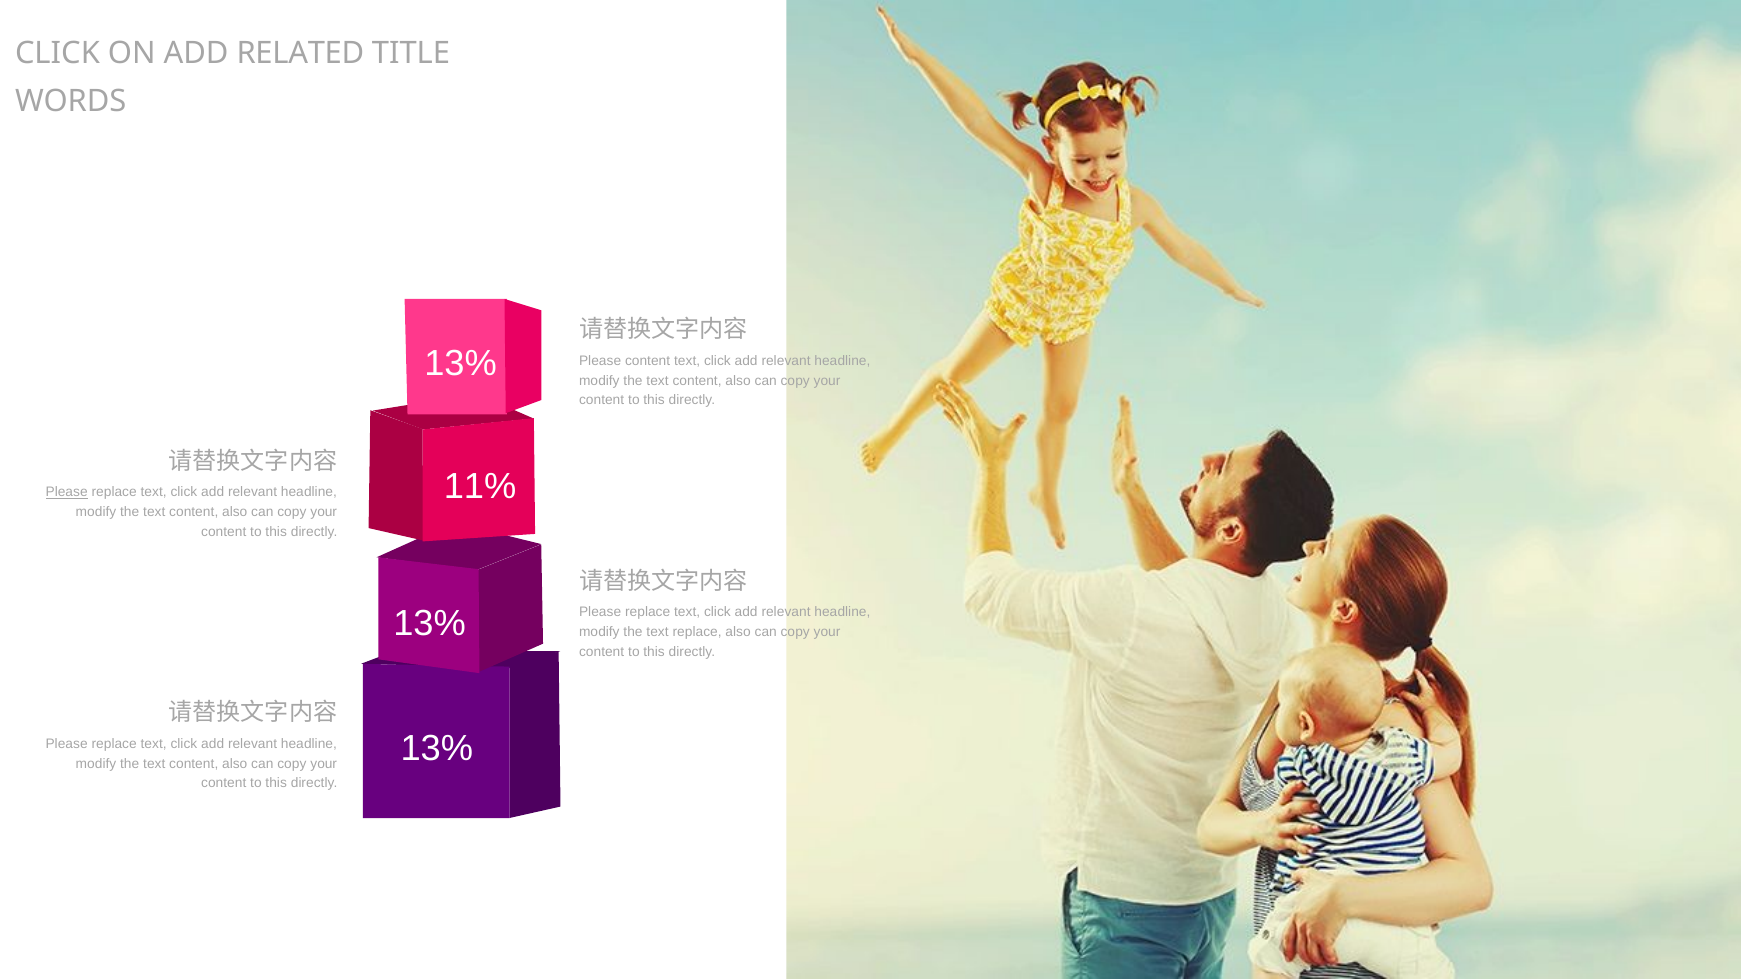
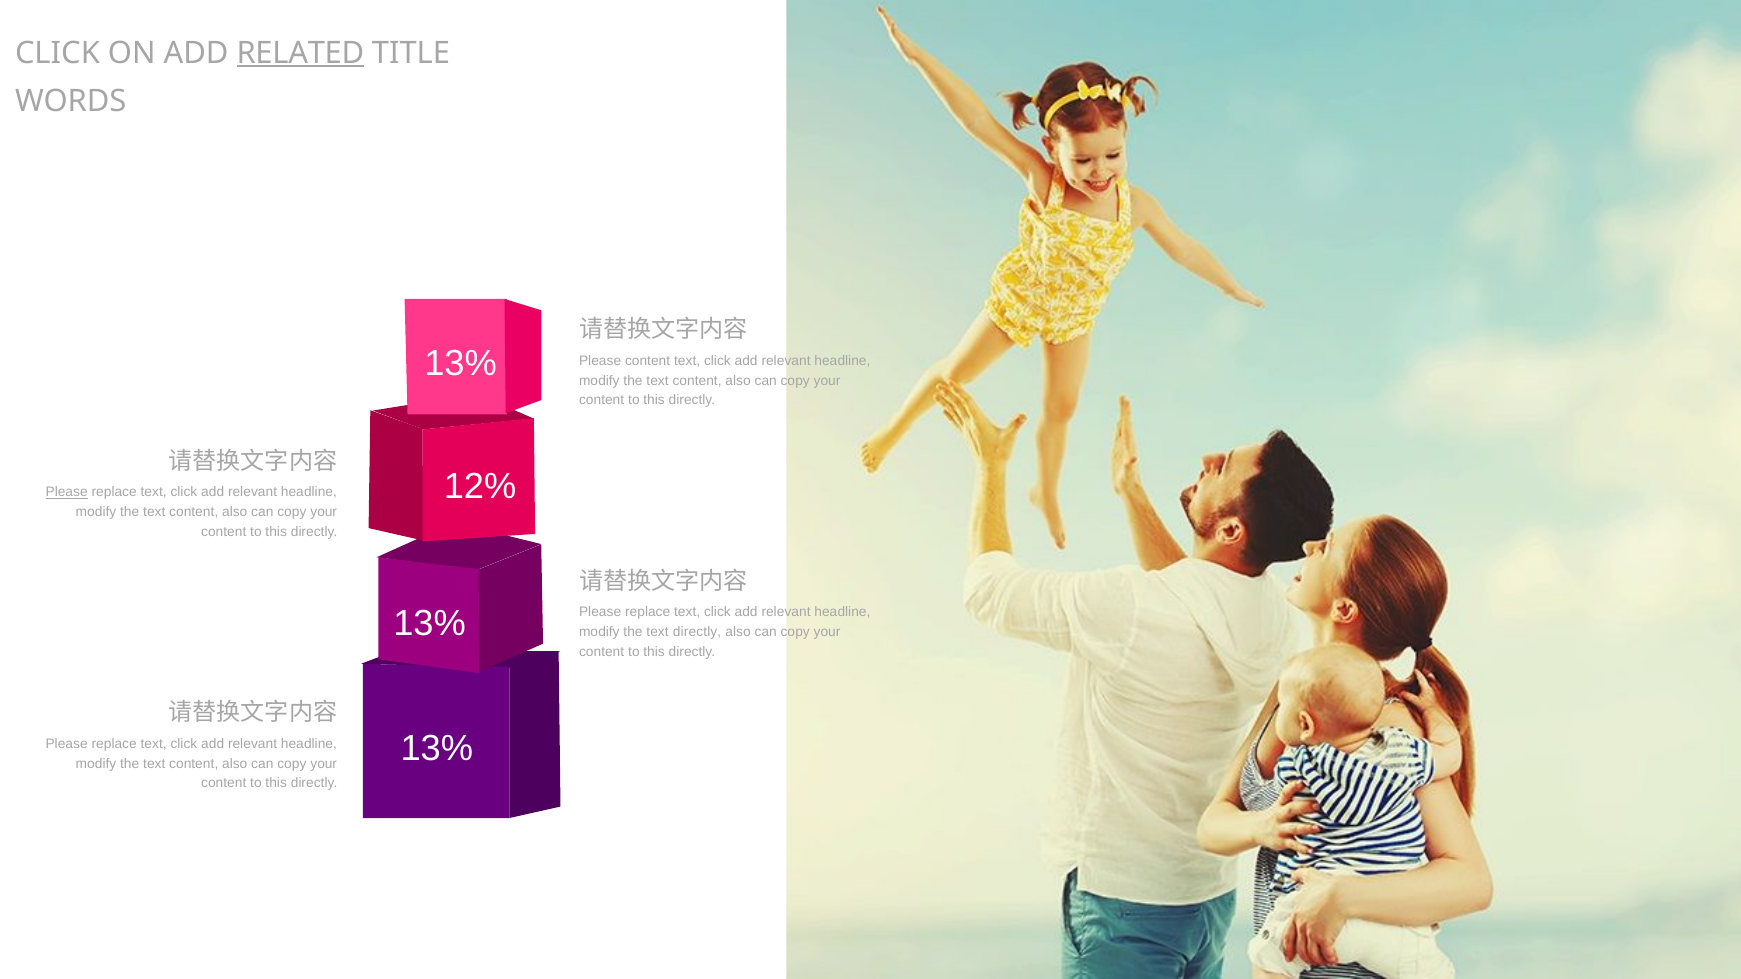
RELATED underline: none -> present
11%: 11% -> 12%
text replace: replace -> directly
